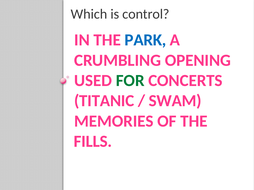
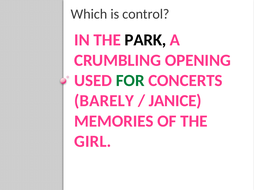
PARK colour: blue -> black
TITANIC: TITANIC -> BARELY
SWAM: SWAM -> JANICE
FILLS: FILLS -> GIRL
